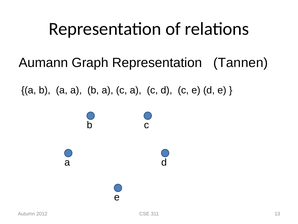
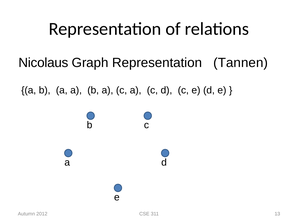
Aumann: Aumann -> Nicolaus
